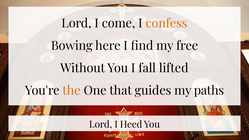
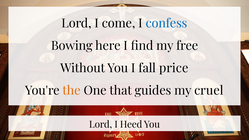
confess colour: orange -> blue
lifted: lifted -> price
paths: paths -> cruel
